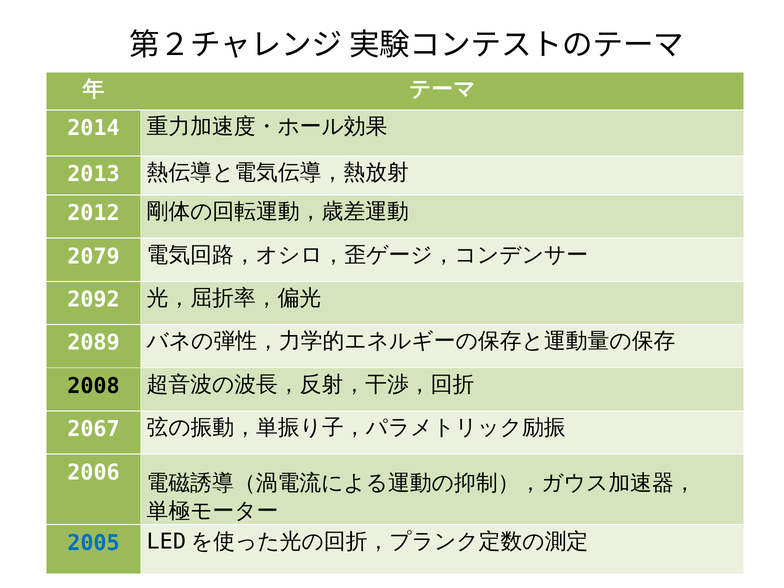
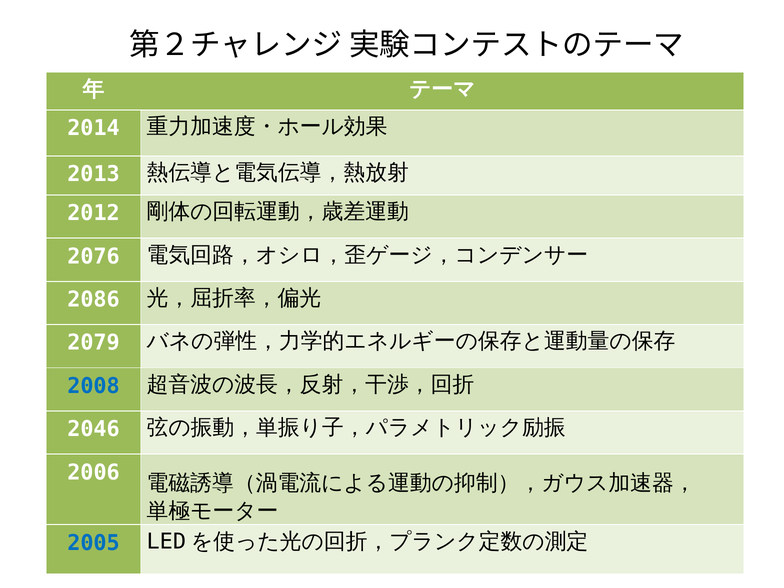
2079: 2079 -> 2076
2092: 2092 -> 2086
2089: 2089 -> 2079
2008 colour: black -> blue
2067: 2067 -> 2046
